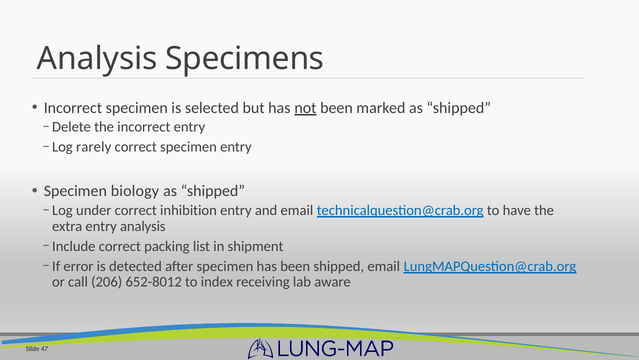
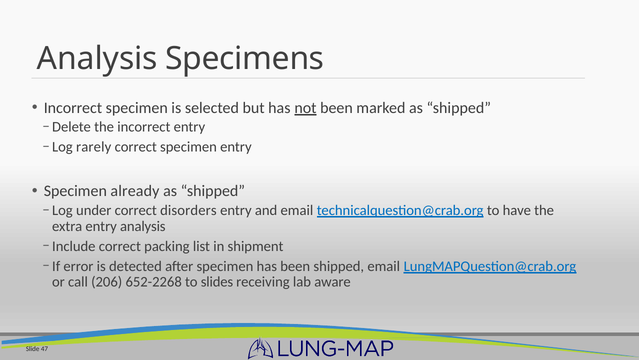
biology: biology -> already
inhibition: inhibition -> disorders
652-8012: 652-8012 -> 652-2268
index: index -> slides
